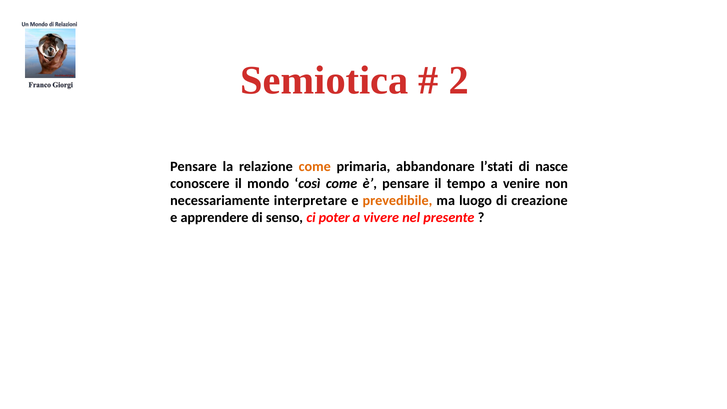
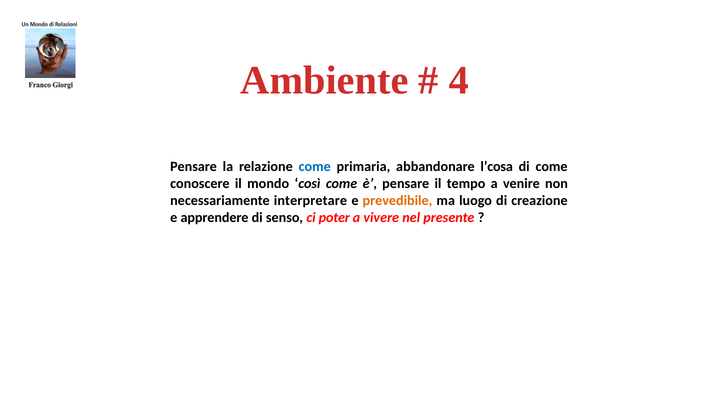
Semiotica: Semiotica -> Ambiente
2: 2 -> 4
come at (315, 166) colour: orange -> blue
l’stati: l’stati -> l’cosa
di nasce: nasce -> come
